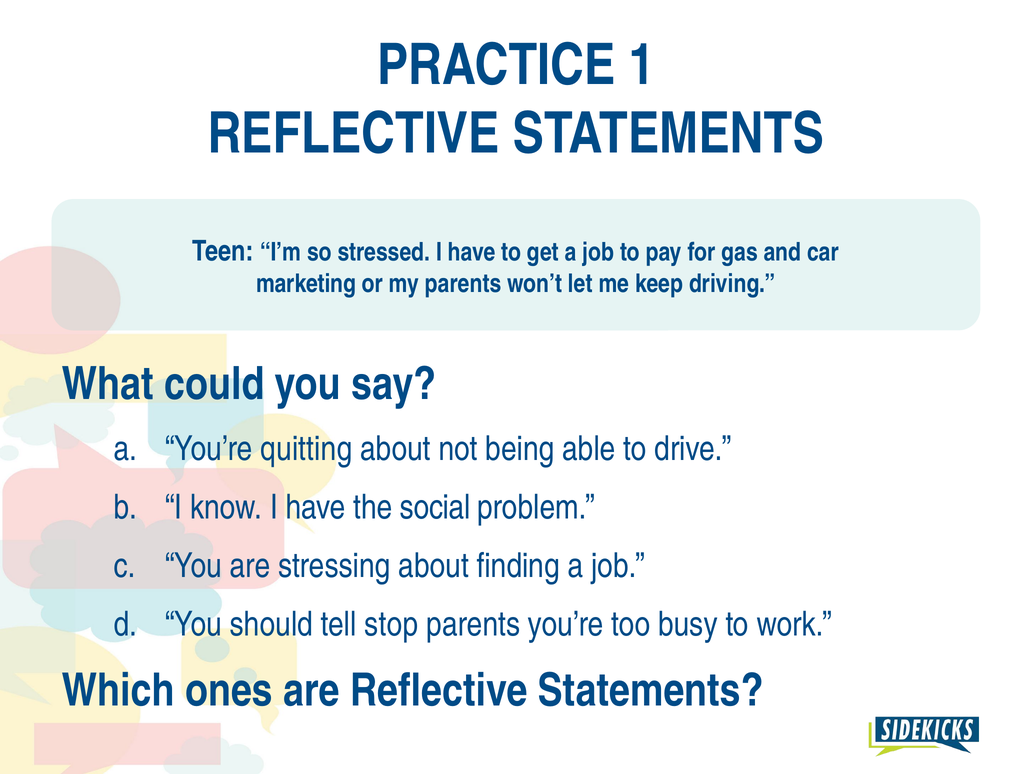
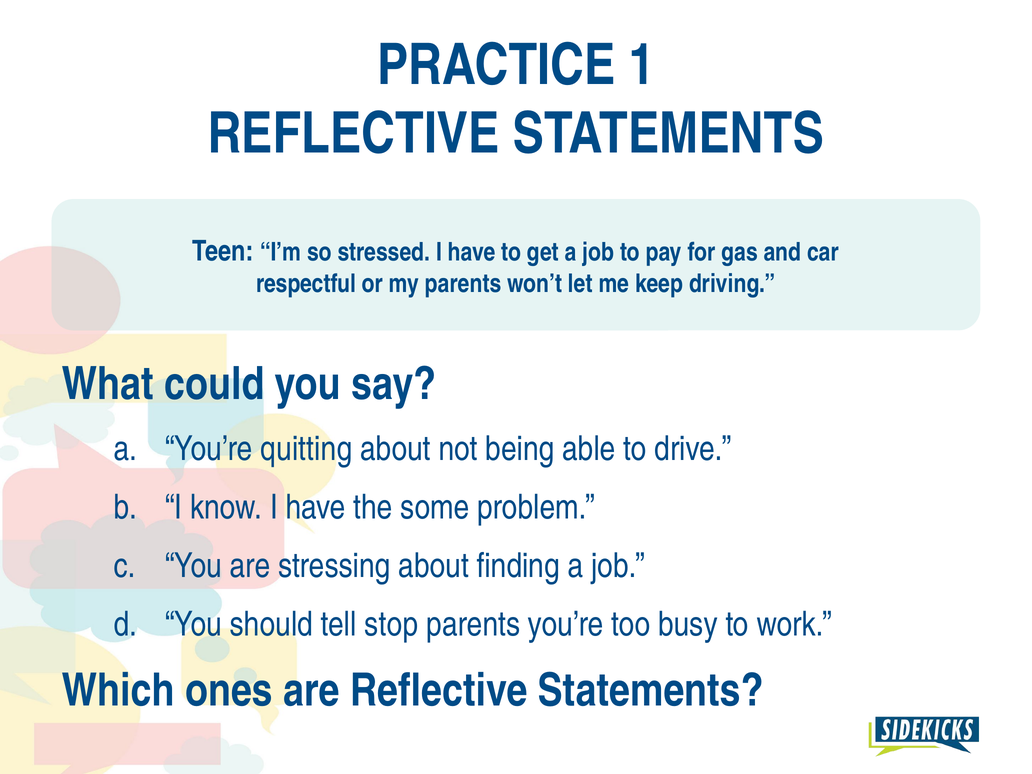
marketing: marketing -> respectful
social: social -> some
